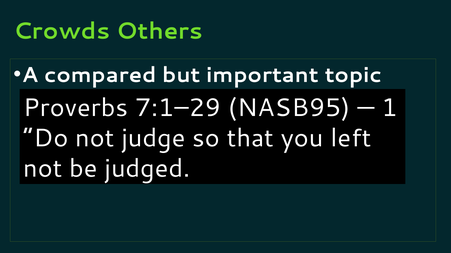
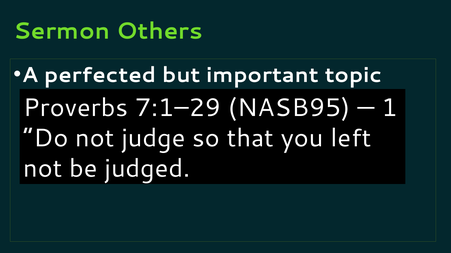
Crowds: Crowds -> Sermon
compared: compared -> perfected
